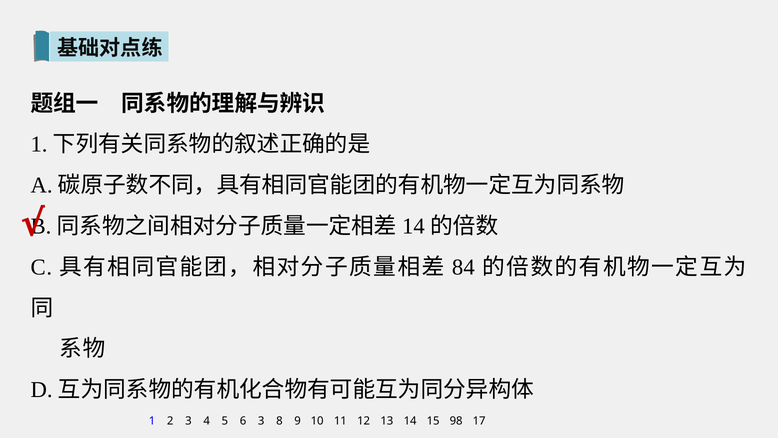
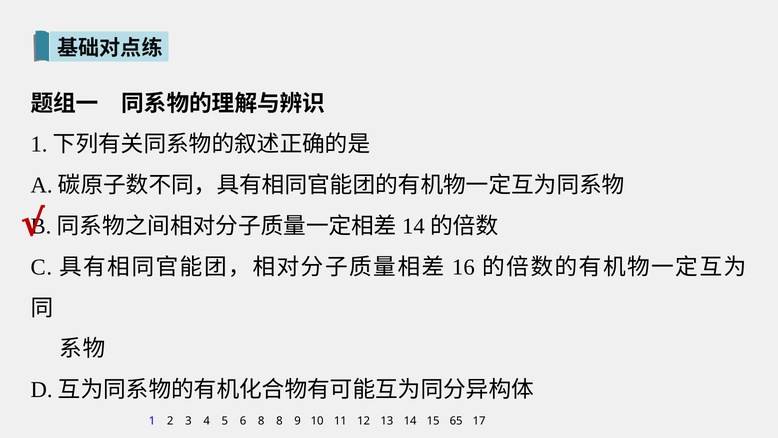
84: 84 -> 16
6 3: 3 -> 8
98: 98 -> 65
